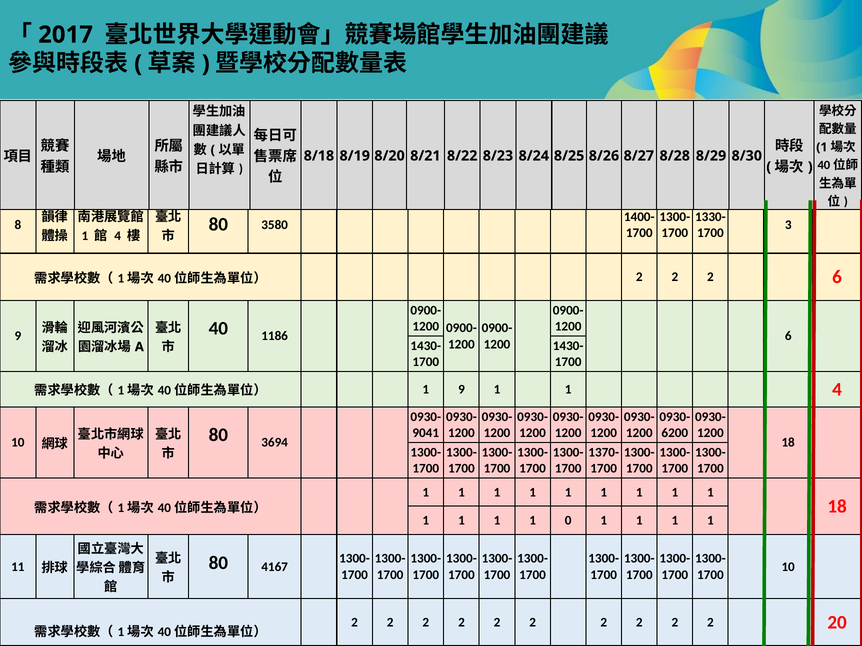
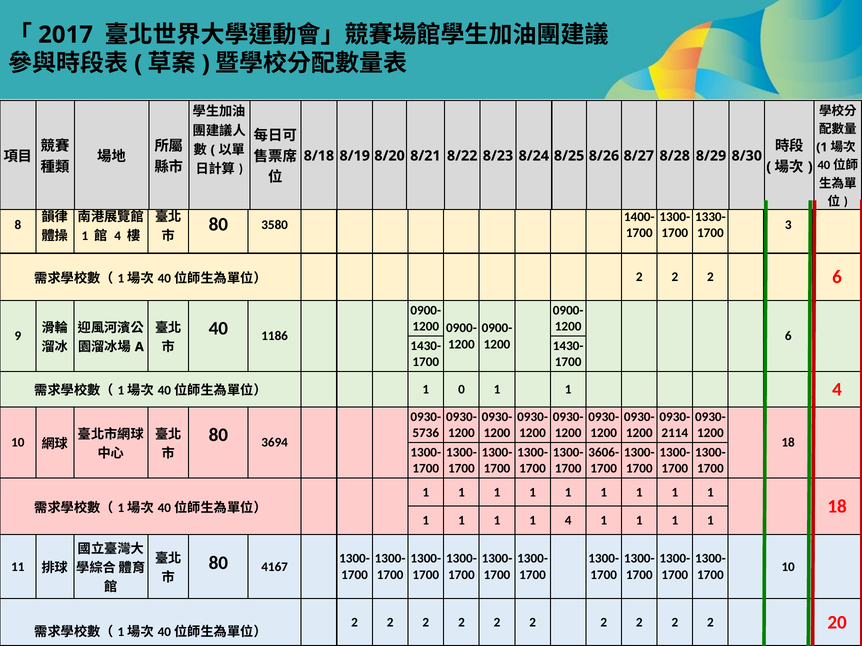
1 9: 9 -> 0
9041: 9041 -> 5736
6200: 6200 -> 2114
1370-: 1370- -> 3606-
1 1 1 0: 0 -> 4
